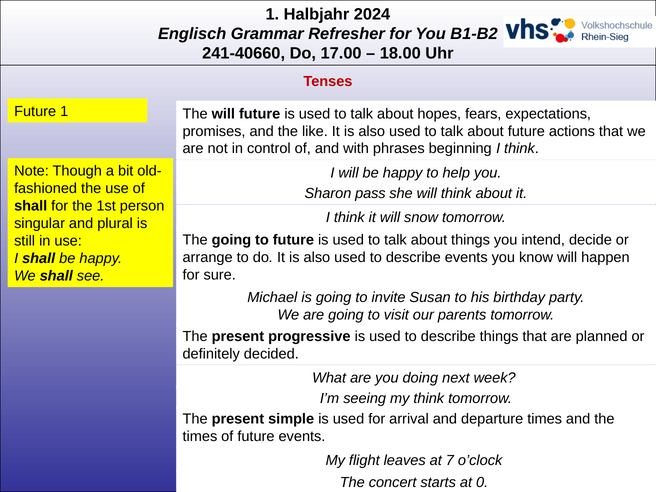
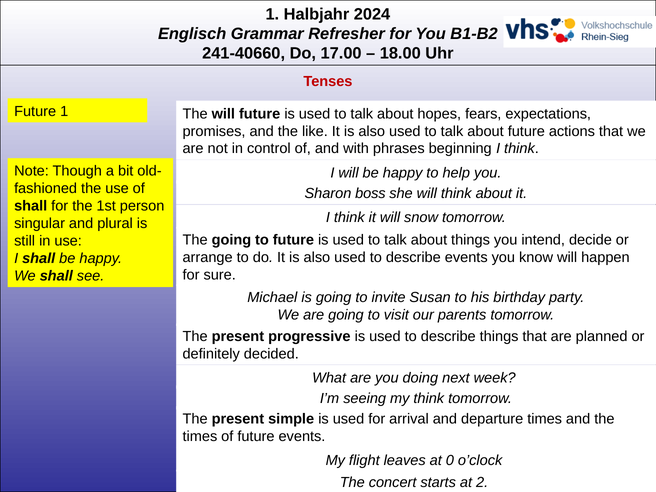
pass: pass -> boss
7: 7 -> 0
0: 0 -> 2
